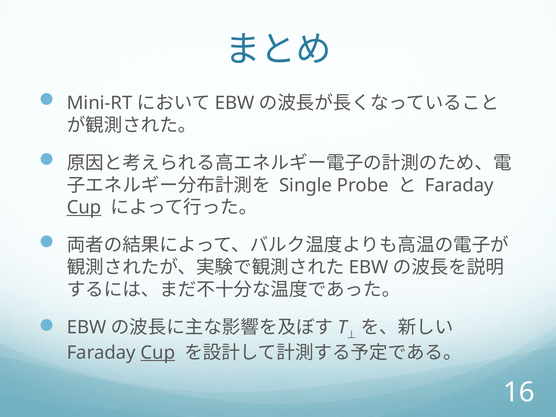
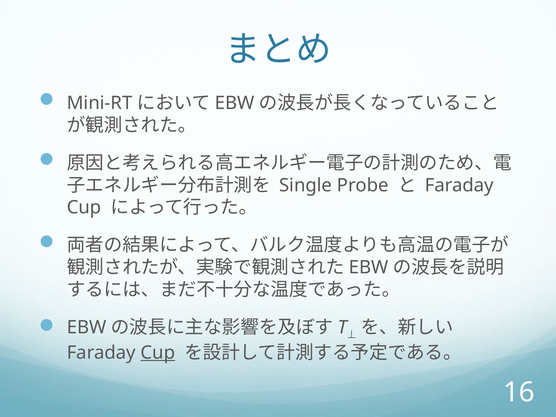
Cup at (84, 207) underline: present -> none
